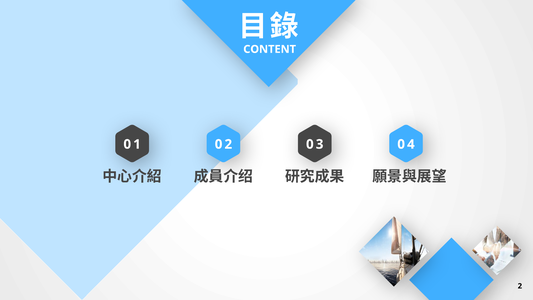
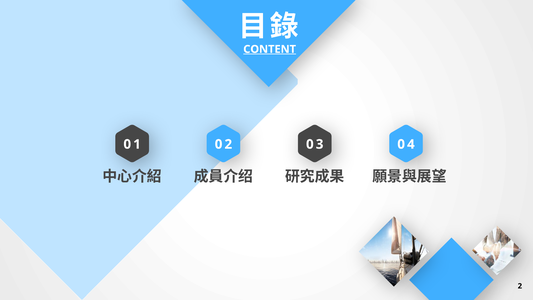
CONTENT underline: none -> present
